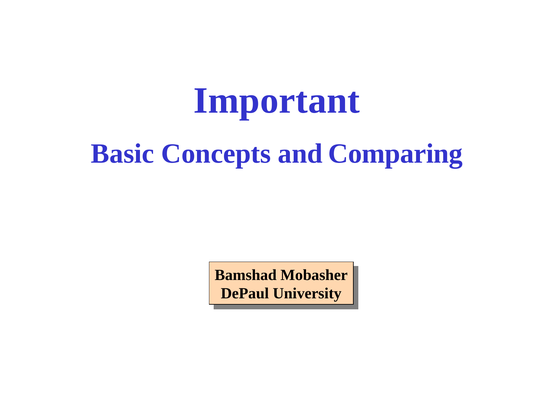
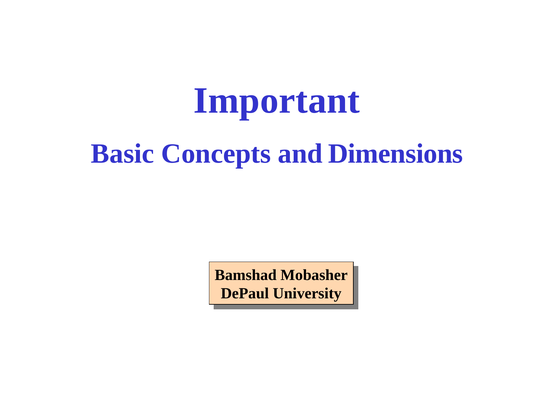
Comparing: Comparing -> Dimensions
